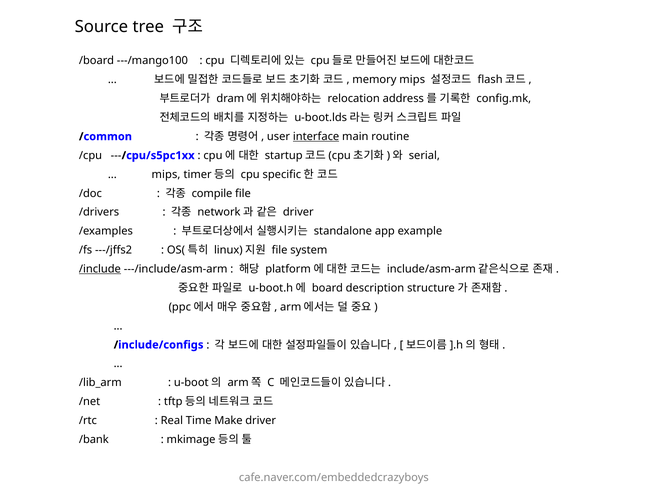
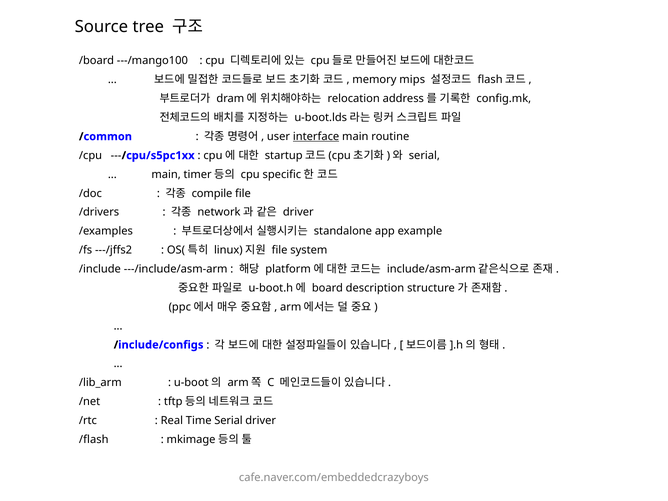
mips at (166, 174): mips -> main
/include underline: present -> none
Time Make: Make -> Serial
/bank: /bank -> /flash
